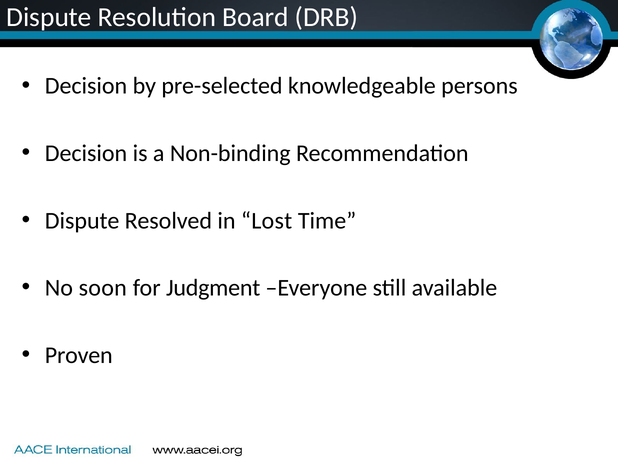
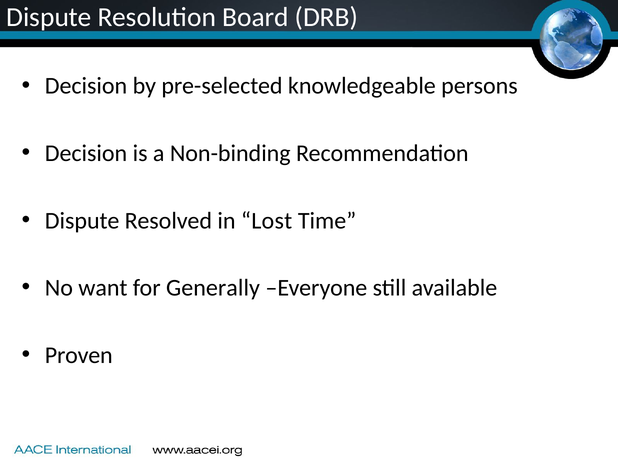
soon: soon -> want
Judgment: Judgment -> Generally
